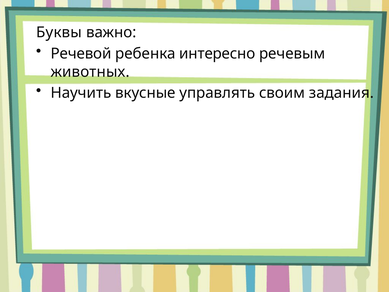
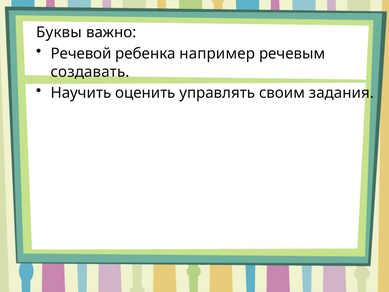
интересно: интересно -> например
животных: животных -> создавать
вкусные: вкусные -> оценить
